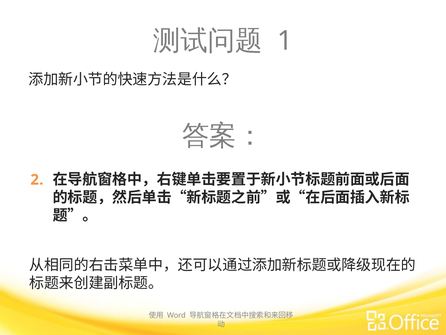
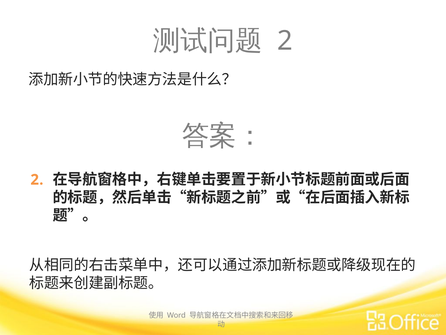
1 at (285, 41): 1 -> 2
